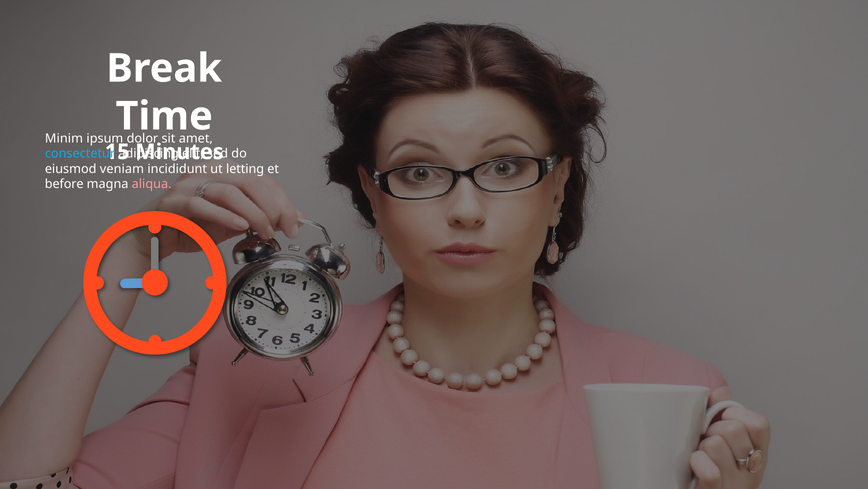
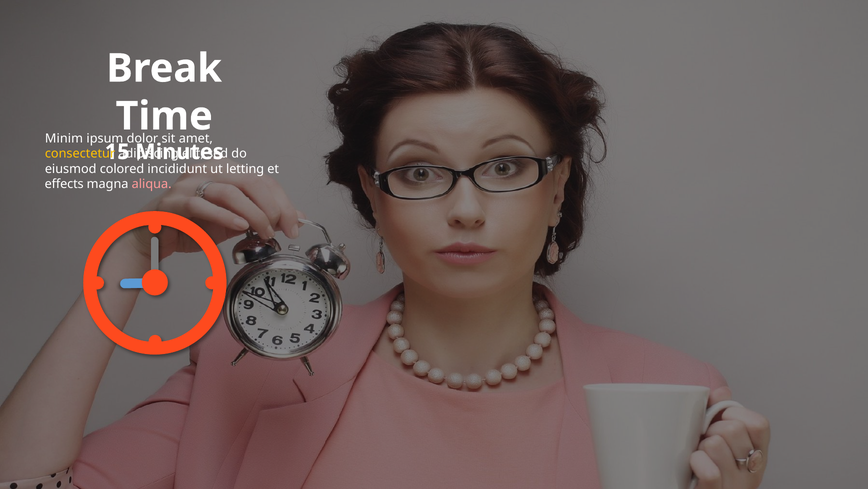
consectetur colour: light blue -> yellow
veniam: veniam -> colored
before: before -> effects
